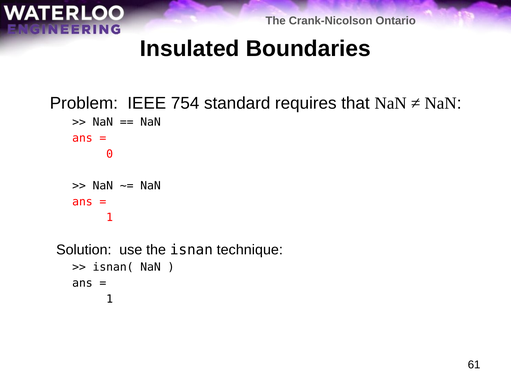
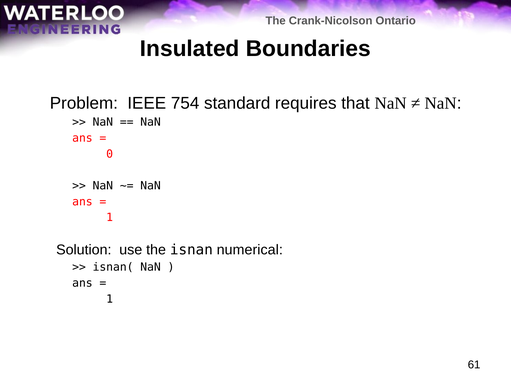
technique: technique -> numerical
